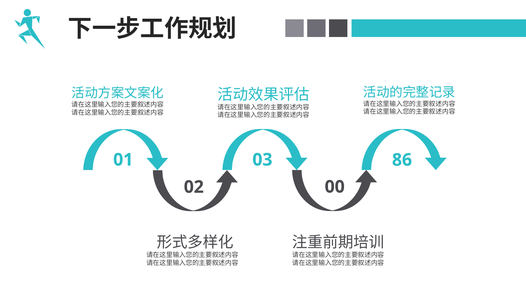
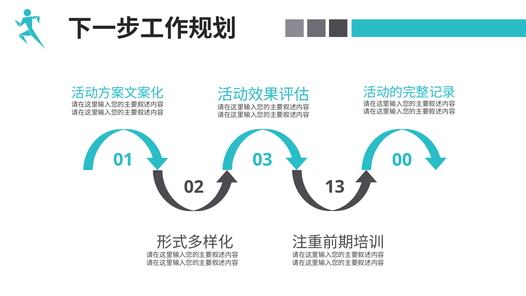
86: 86 -> 00
00: 00 -> 13
